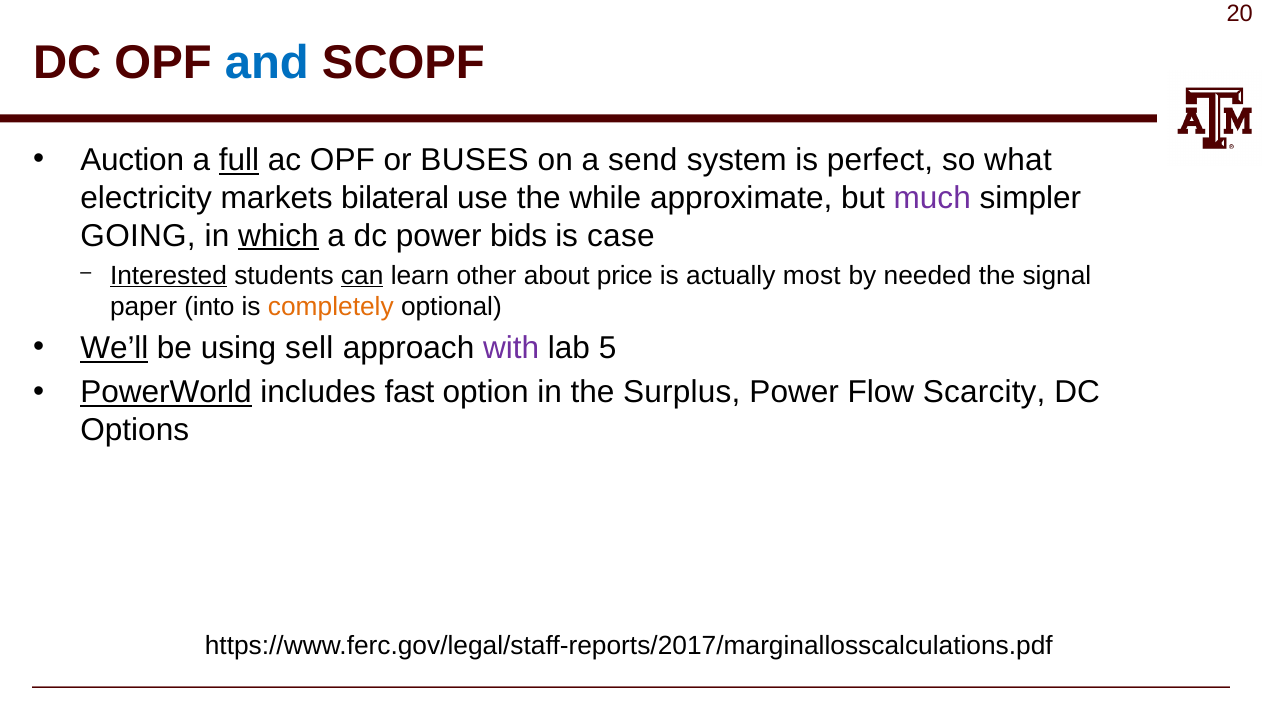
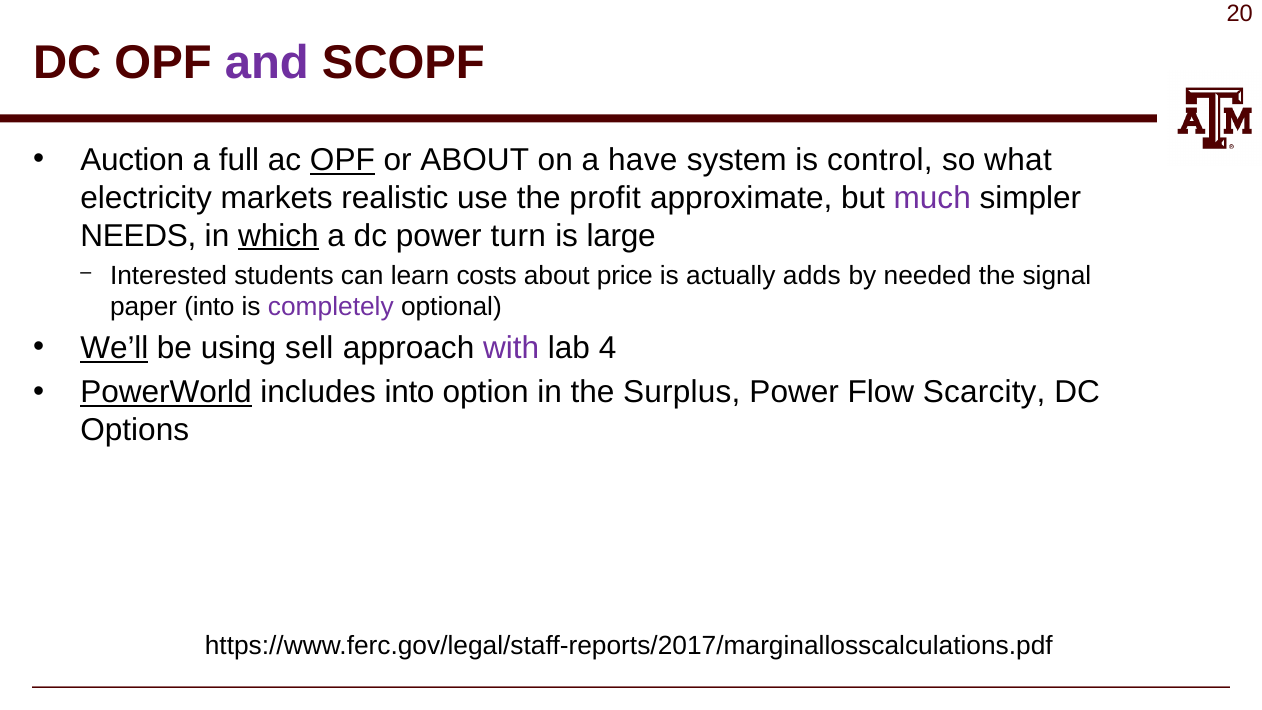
and colour: blue -> purple
full underline: present -> none
OPF at (342, 160) underline: none -> present
or BUSES: BUSES -> ABOUT
send: send -> have
perfect: perfect -> control
bilateral: bilateral -> realistic
while: while -> profit
GOING: GOING -> NEEDS
bids: bids -> turn
case: case -> large
Interested underline: present -> none
can underline: present -> none
other: other -> costs
most: most -> adds
completely colour: orange -> purple
5: 5 -> 4
includes fast: fast -> into
